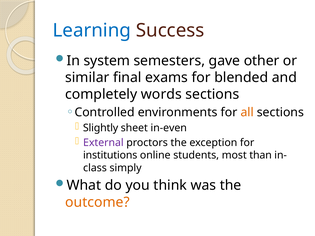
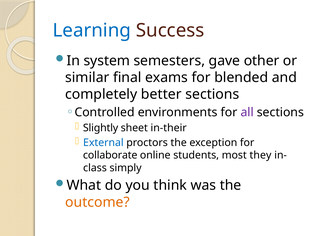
words: words -> better
all colour: orange -> purple
in-even: in-even -> in-their
External colour: purple -> blue
institutions: institutions -> collaborate
than: than -> they
